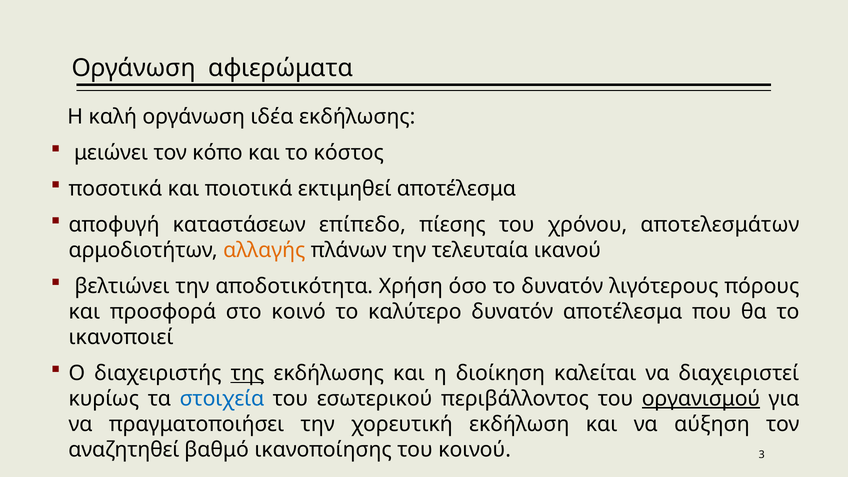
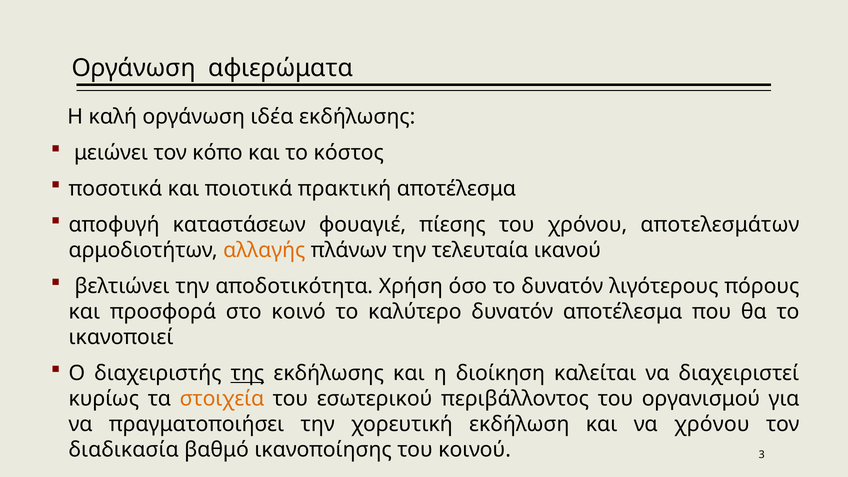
εκτιμηθεί: εκτιμηθεί -> πρακτική
επίπεδο: επίπεδο -> φουαγιέ
στοιχεία colour: blue -> orange
οργανισμού underline: present -> none
να αύξηση: αύξηση -> χρόνου
αναζητηθεί: αναζητηθεί -> διαδικασία
